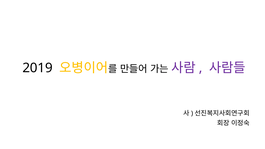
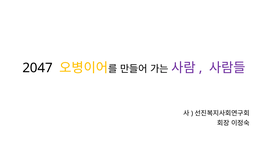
2019: 2019 -> 2047
